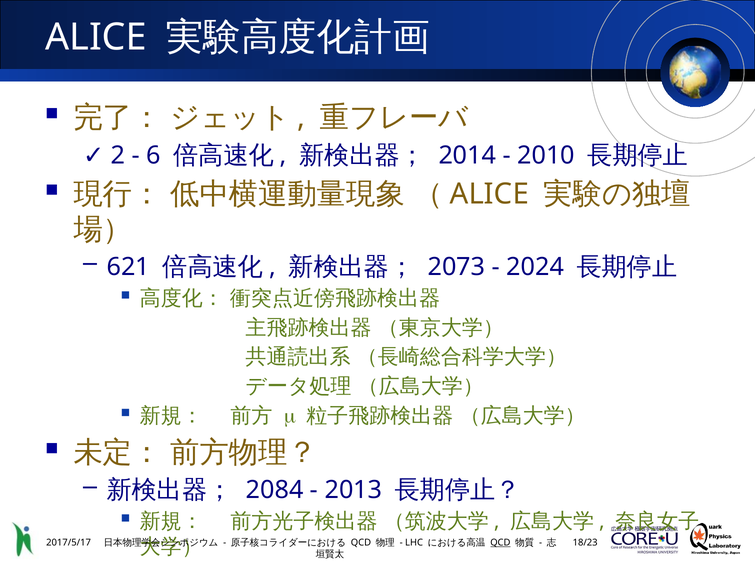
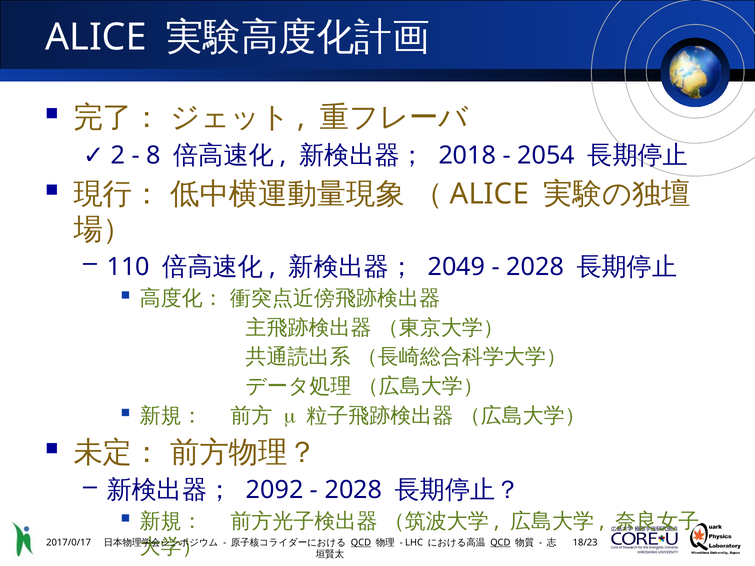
6: 6 -> 8
2014: 2014 -> 2018
2010: 2010 -> 2054
621: 621 -> 110
2073: 2073 -> 2049
2024 at (535, 267): 2024 -> 2028
2084: 2084 -> 2092
2013 at (353, 490): 2013 -> 2028
2017/5/17: 2017/5/17 -> 2017/0/17
QCD at (361, 543) underline: none -> present
